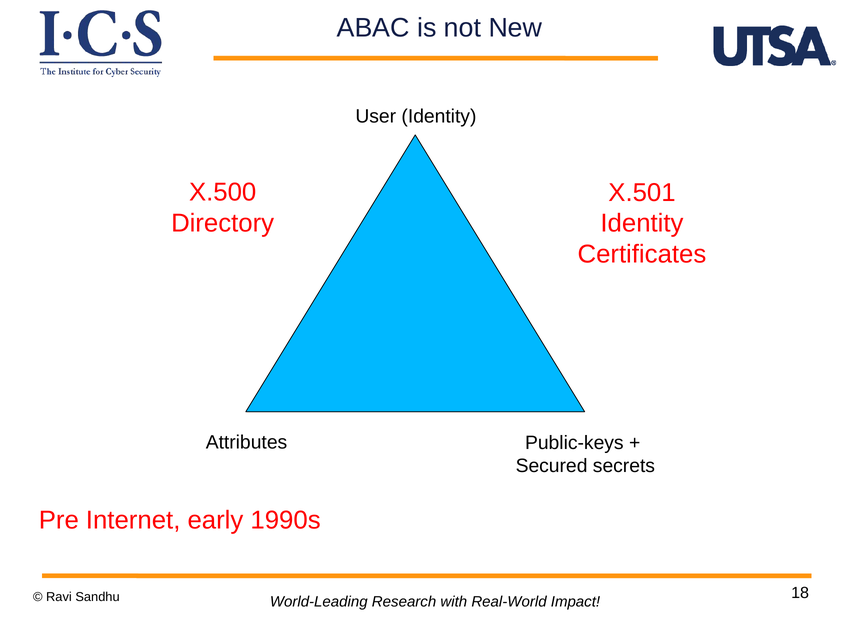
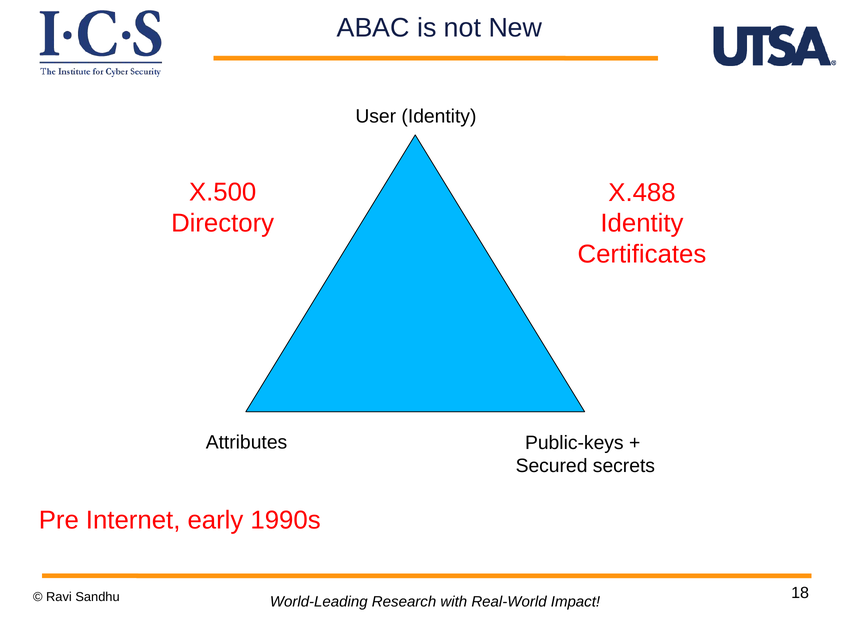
X.501: X.501 -> X.488
